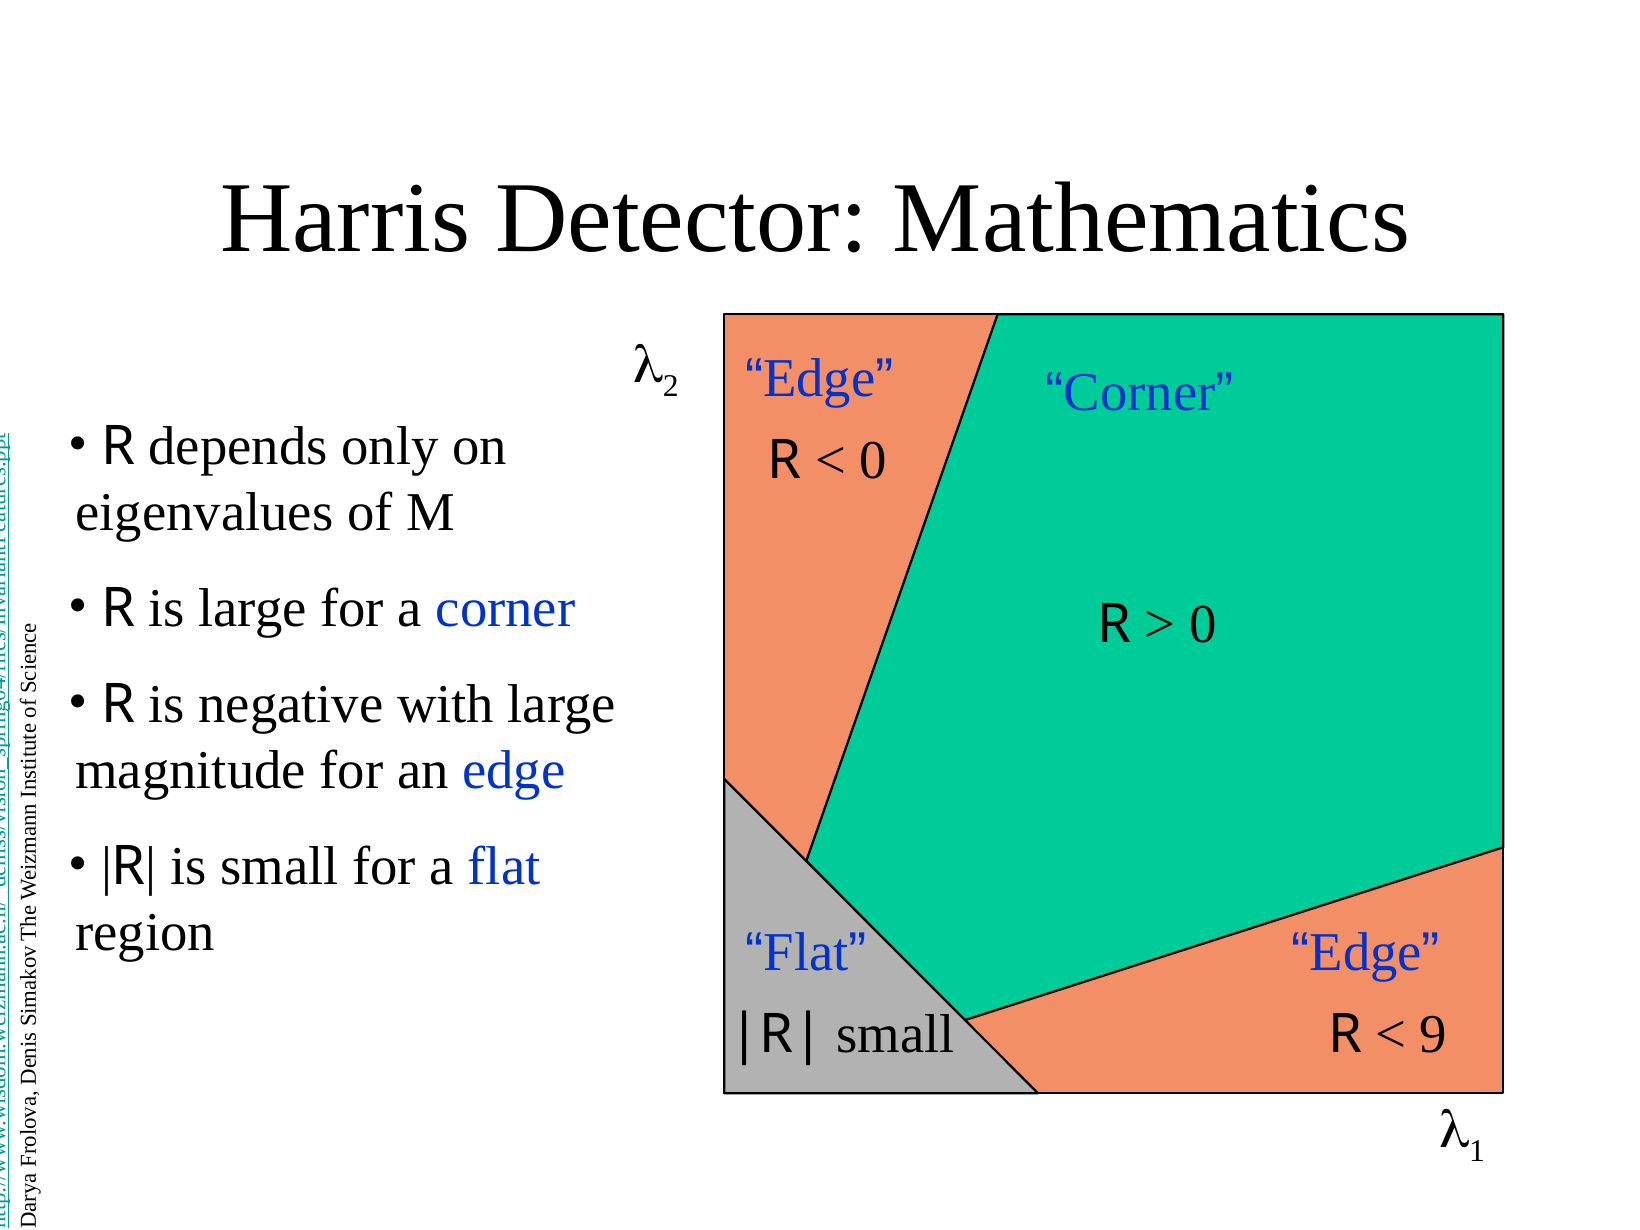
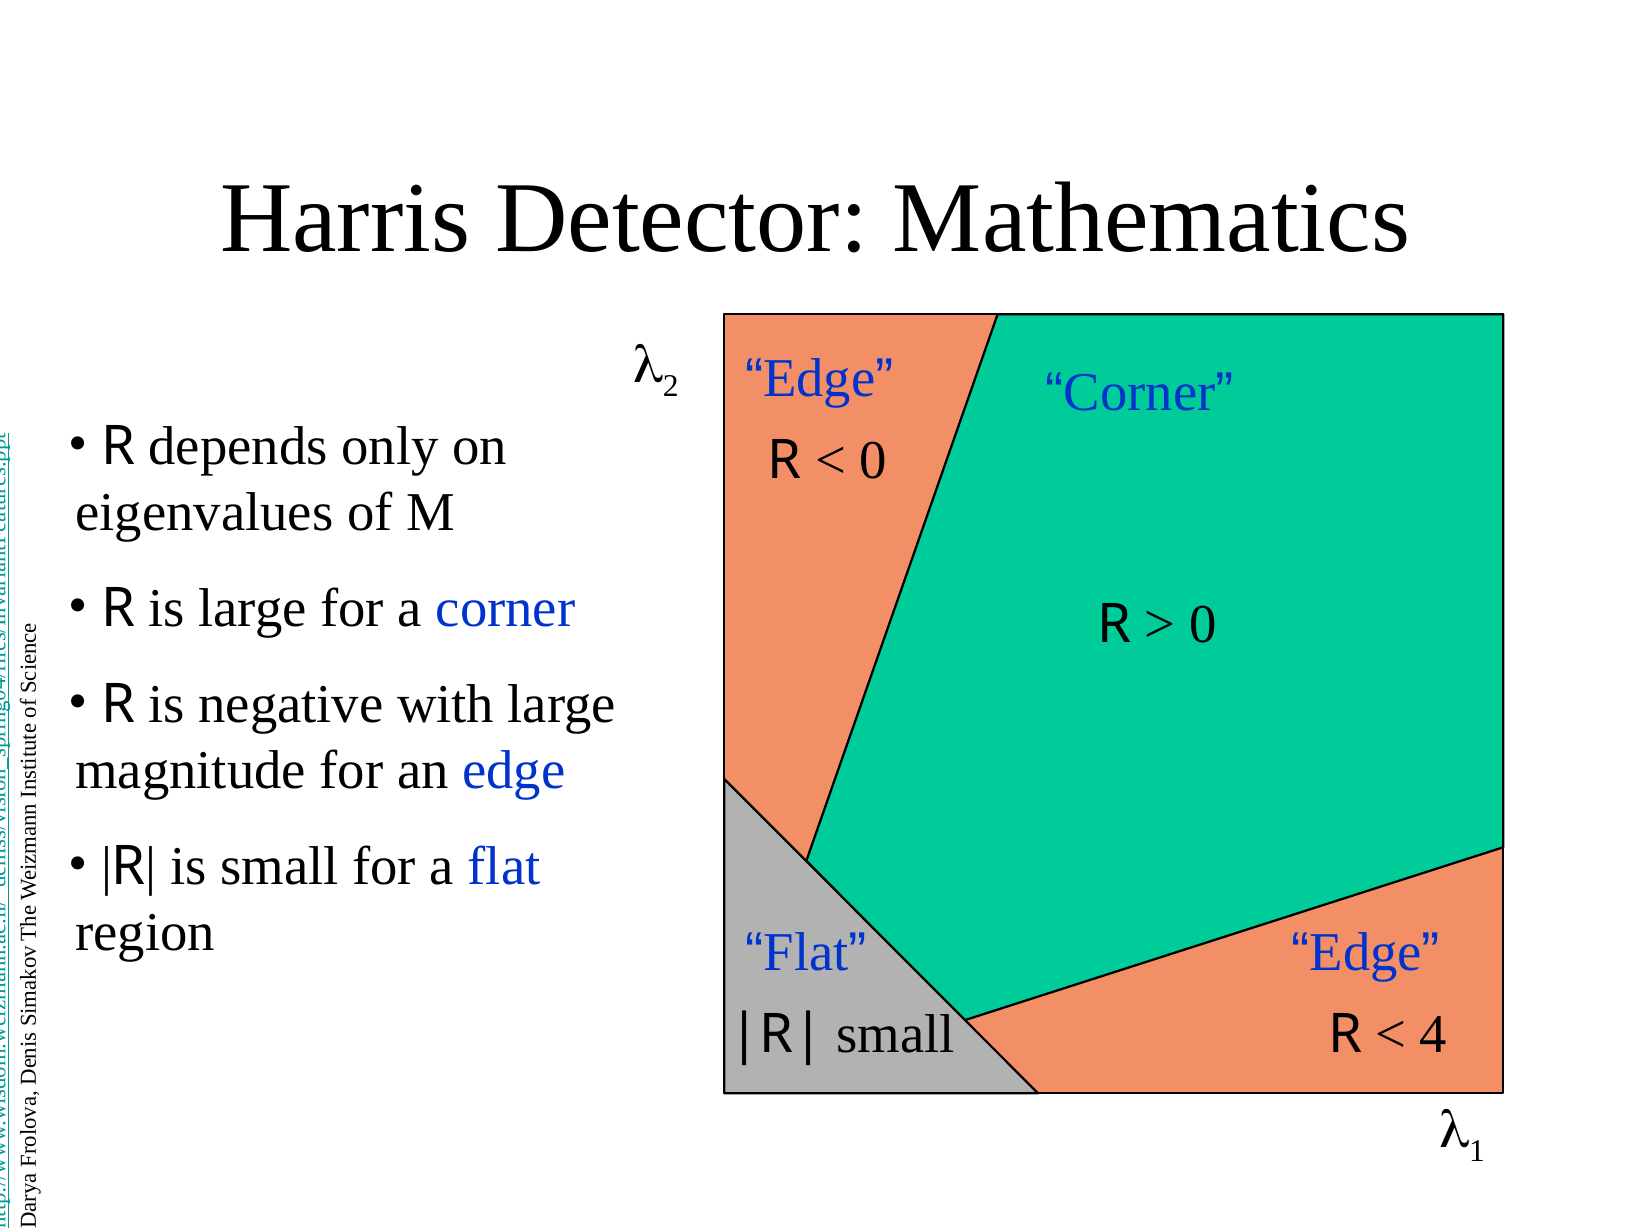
9 at (1433, 1034): 9 -> 4
